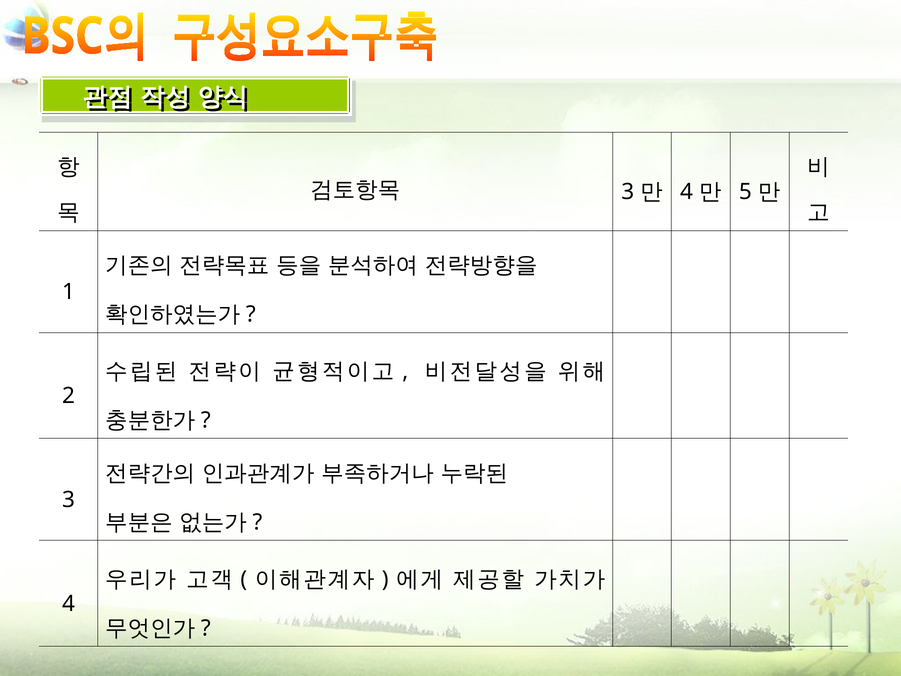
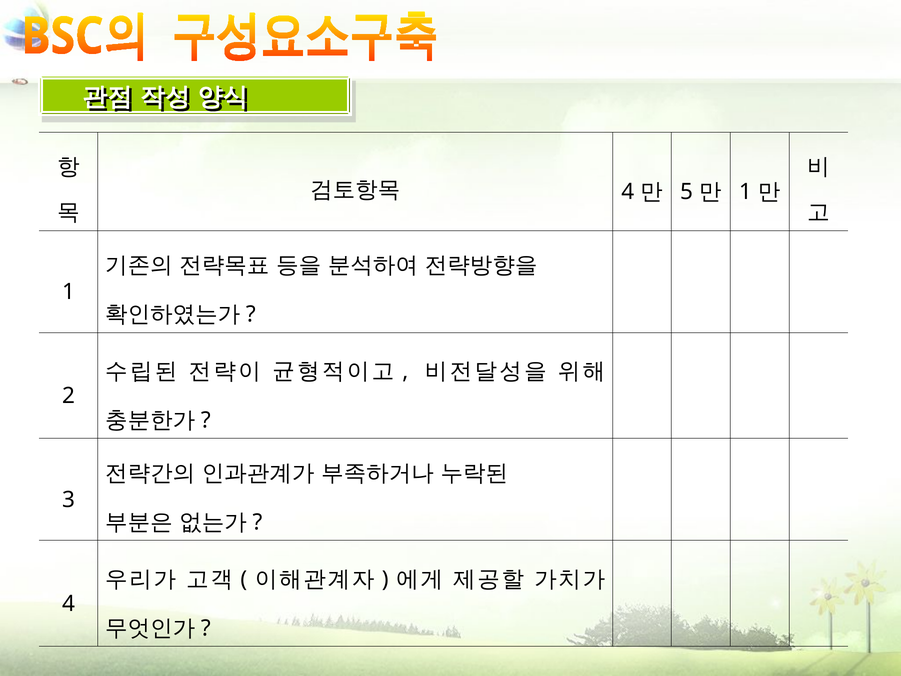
3 at (628, 192): 3 -> 4
4 at (687, 192): 4 -> 5
5 at (745, 192): 5 -> 1
